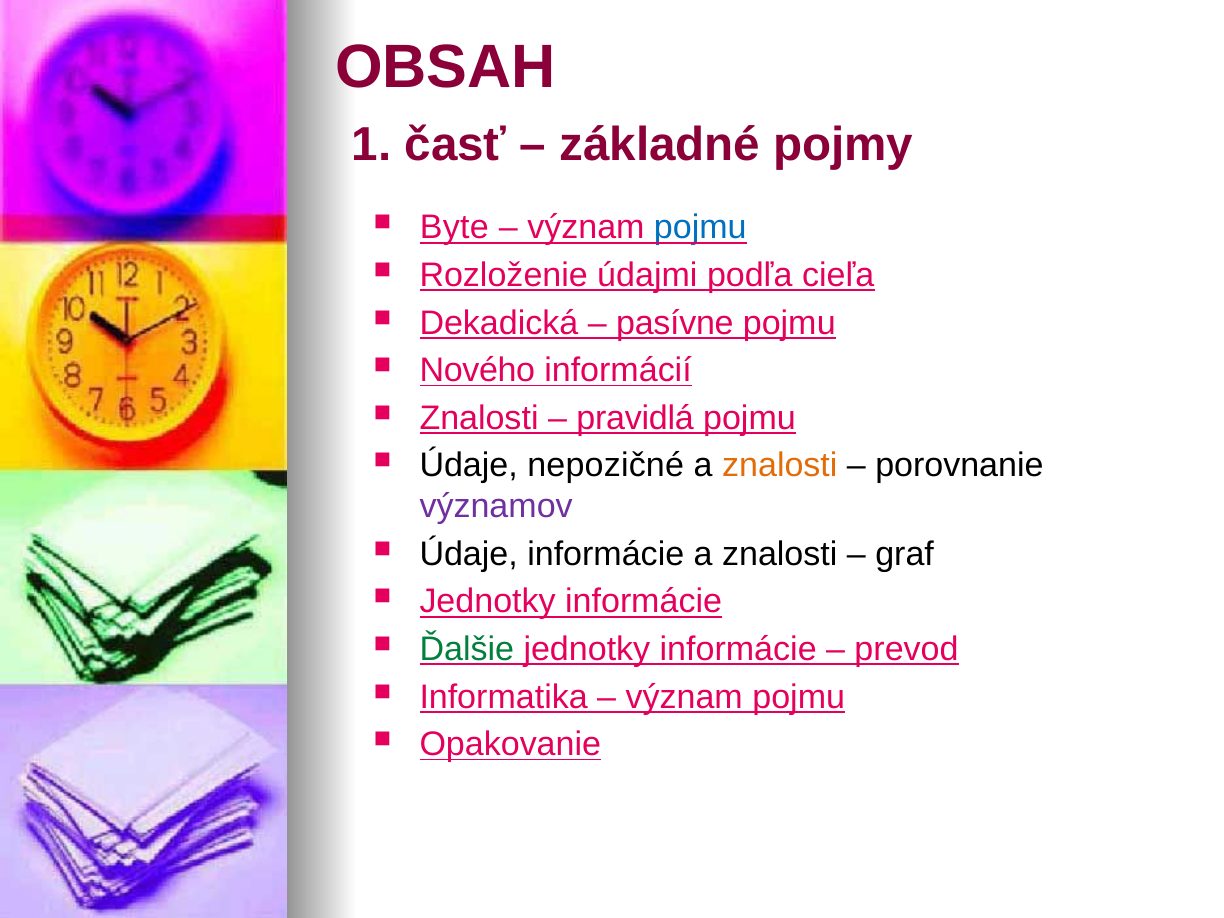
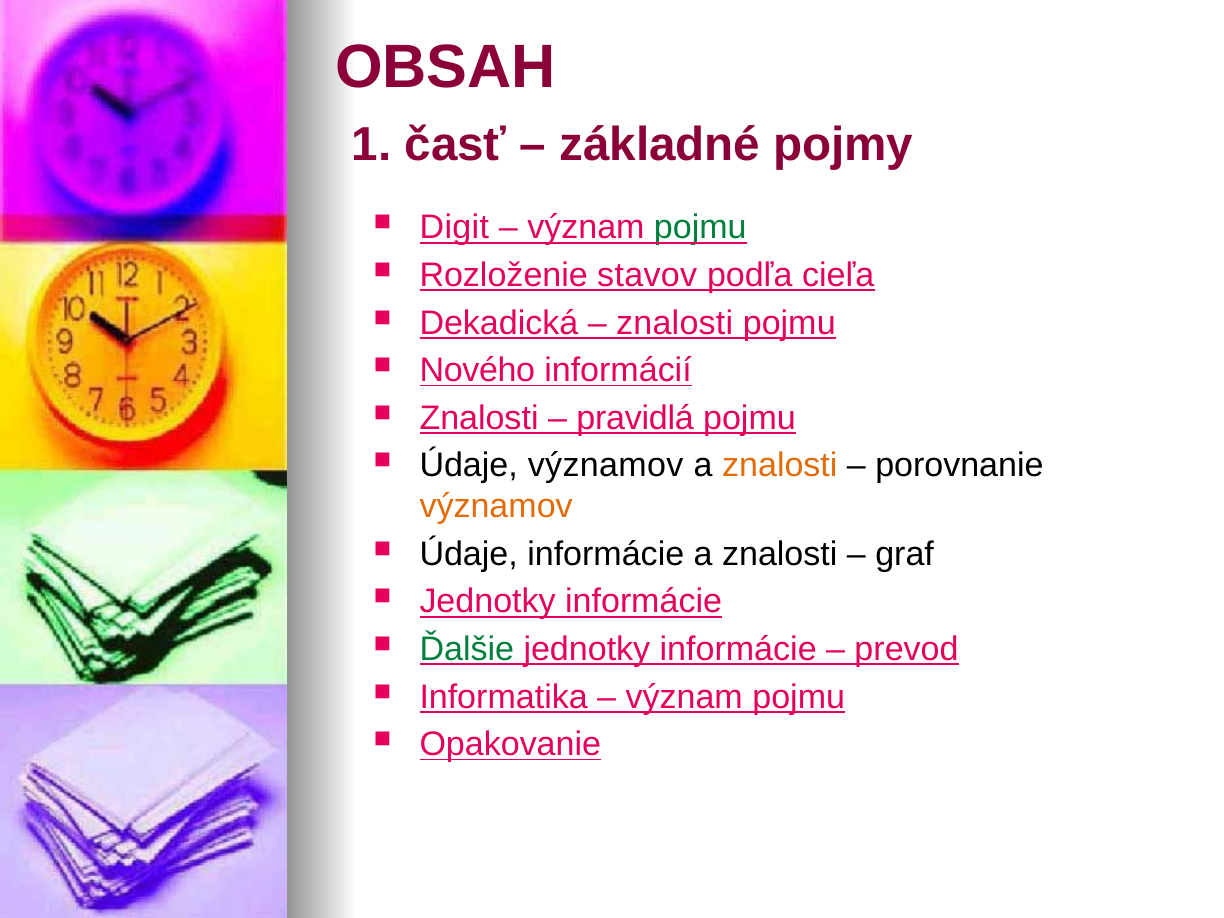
Byte: Byte -> Digit
pojmu at (700, 228) colour: blue -> green
údajmi: údajmi -> stavov
pasívne at (675, 323): pasívne -> znalosti
Údaje nepozičné: nepozičné -> významov
významov at (496, 507) colour: purple -> orange
